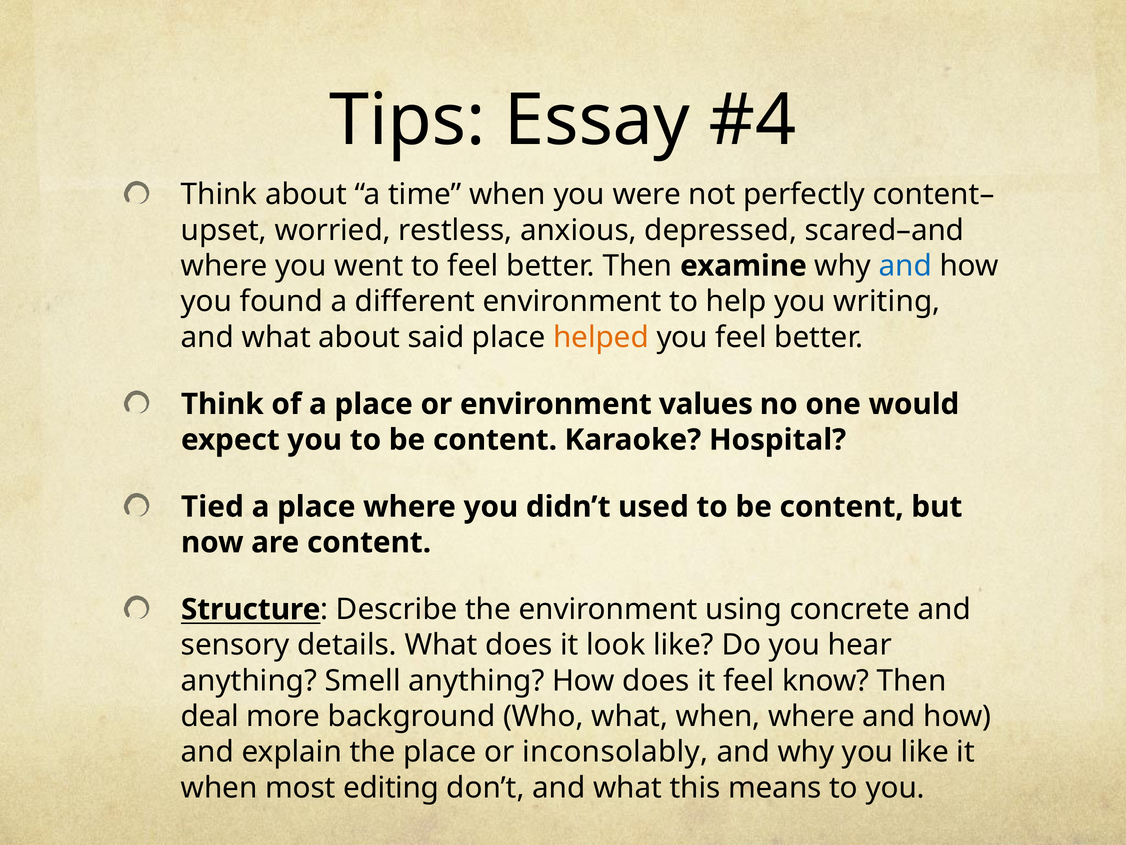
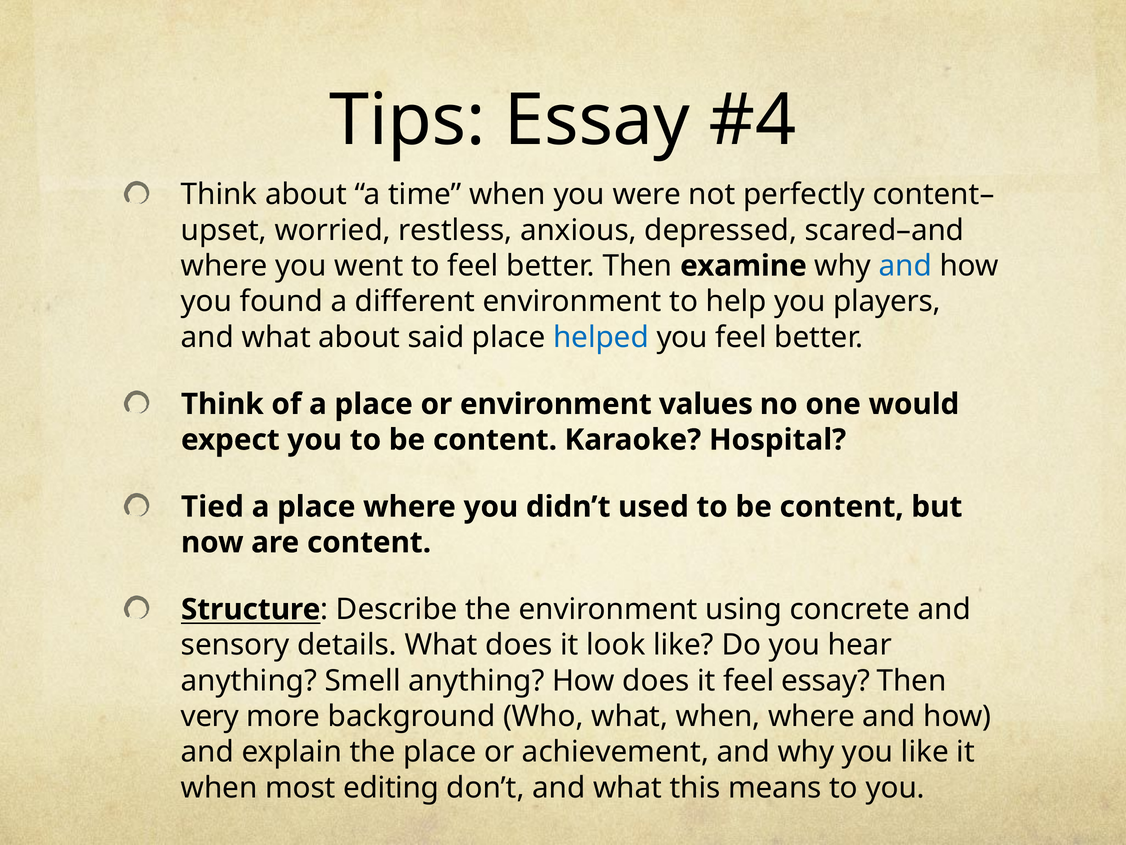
writing: writing -> players
helped colour: orange -> blue
feel know: know -> essay
deal: deal -> very
inconsolably: inconsolably -> achievement
